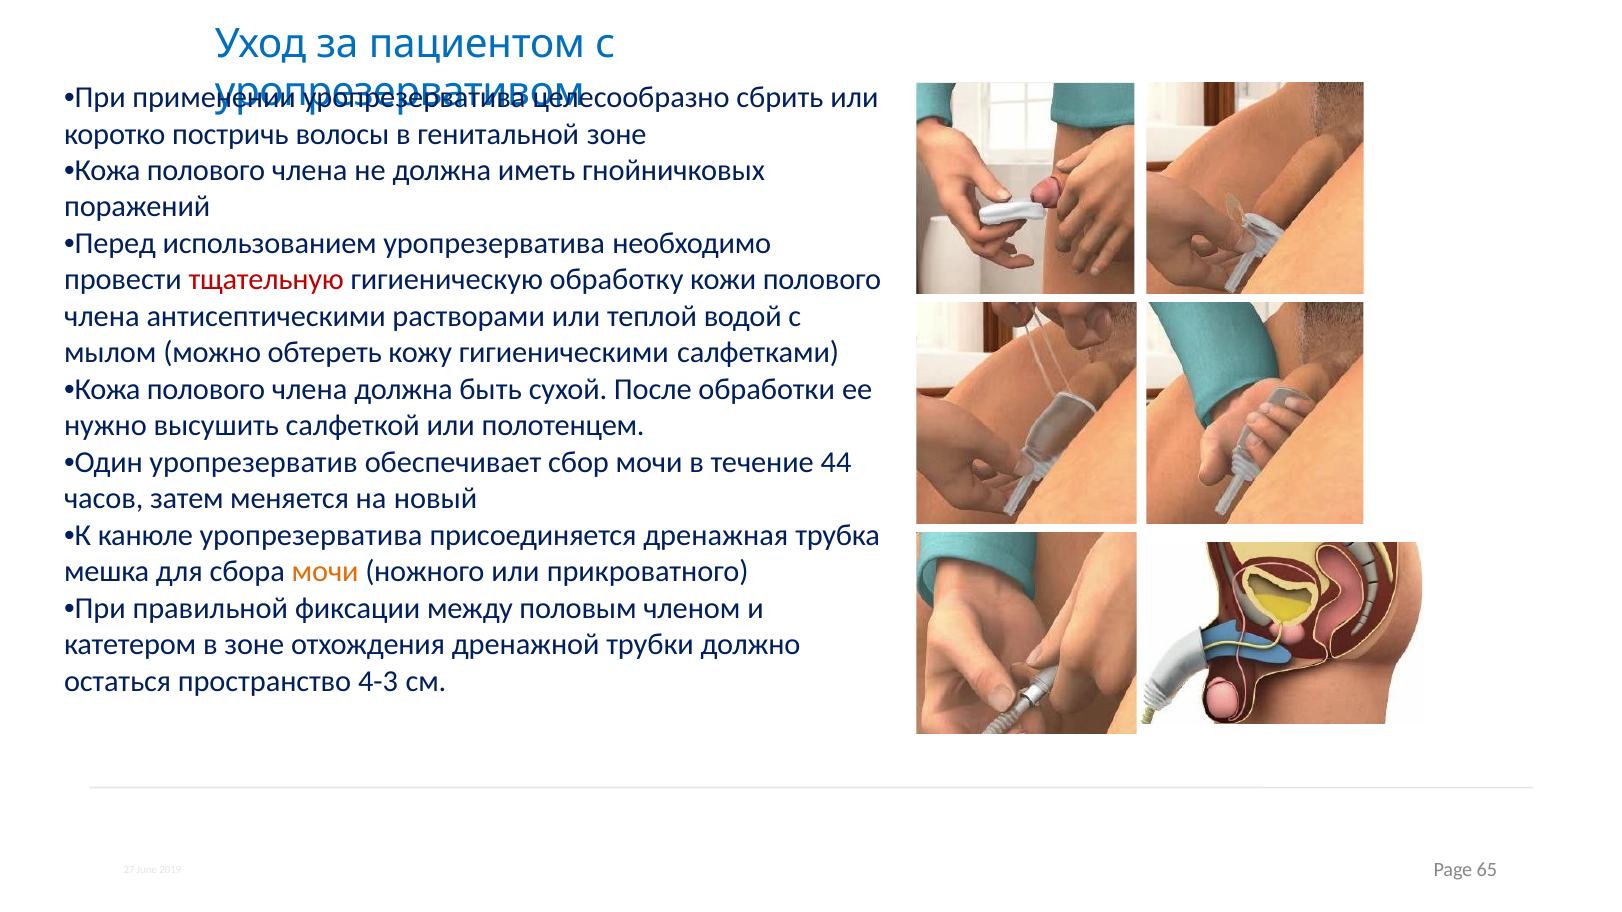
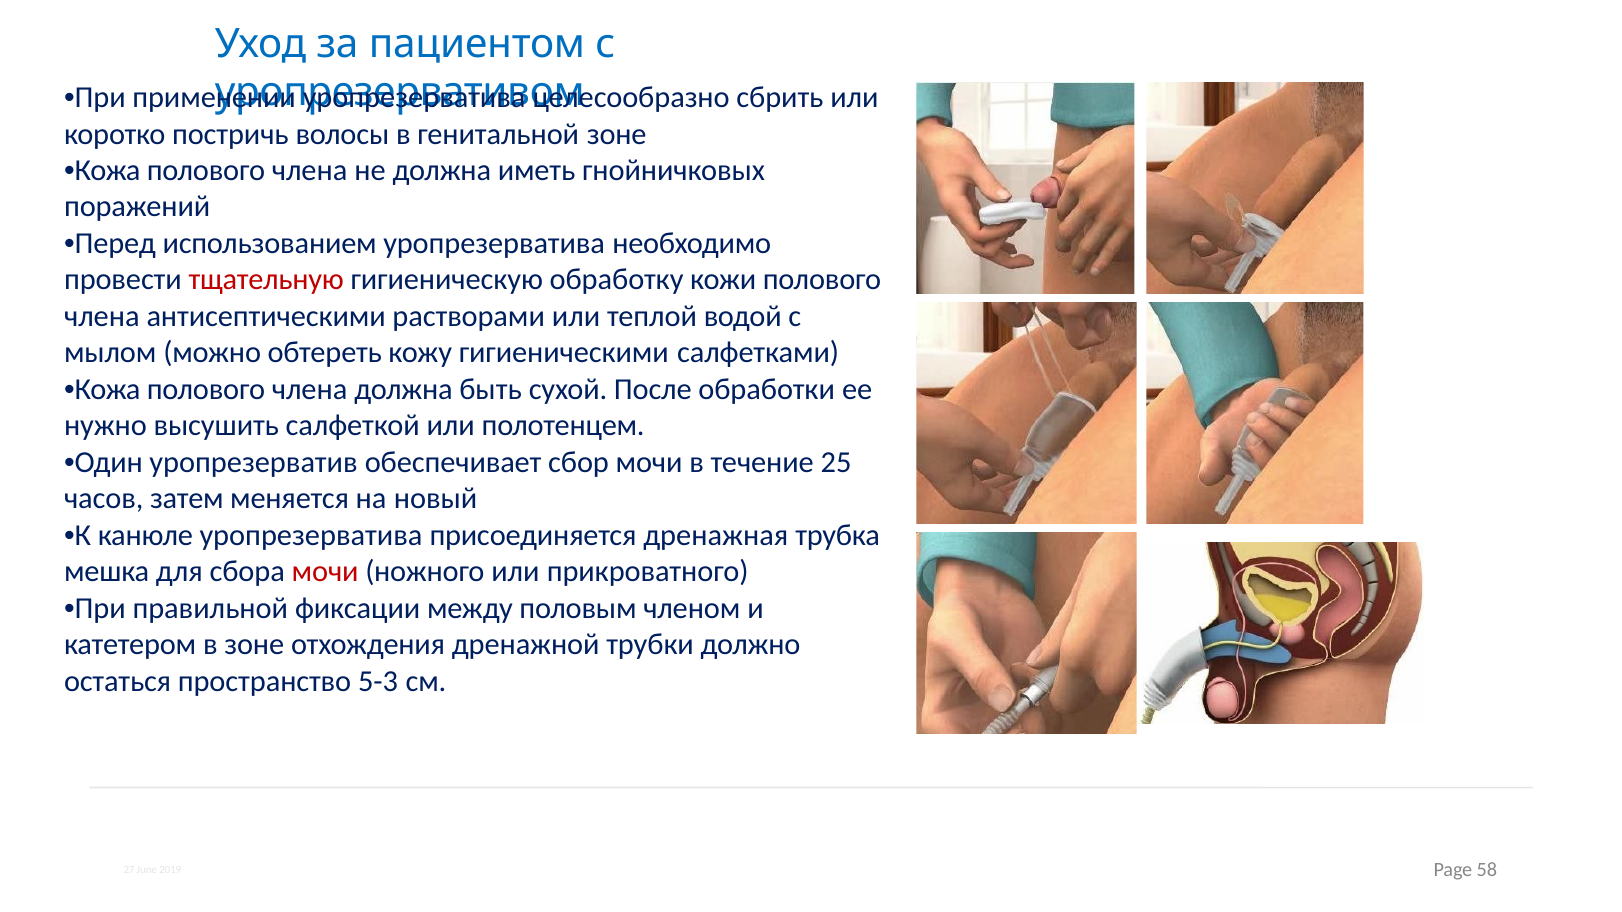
44: 44 -> 25
мочи at (325, 572) colour: orange -> red
4-3: 4-3 -> 5-3
65: 65 -> 58
